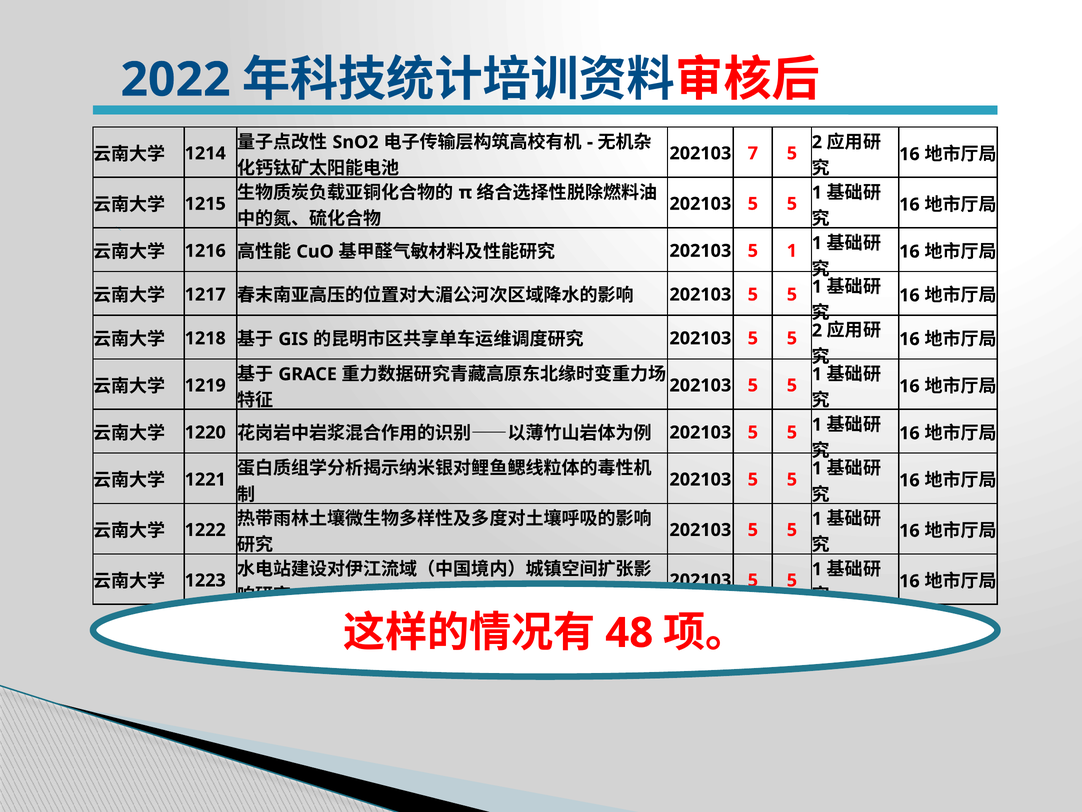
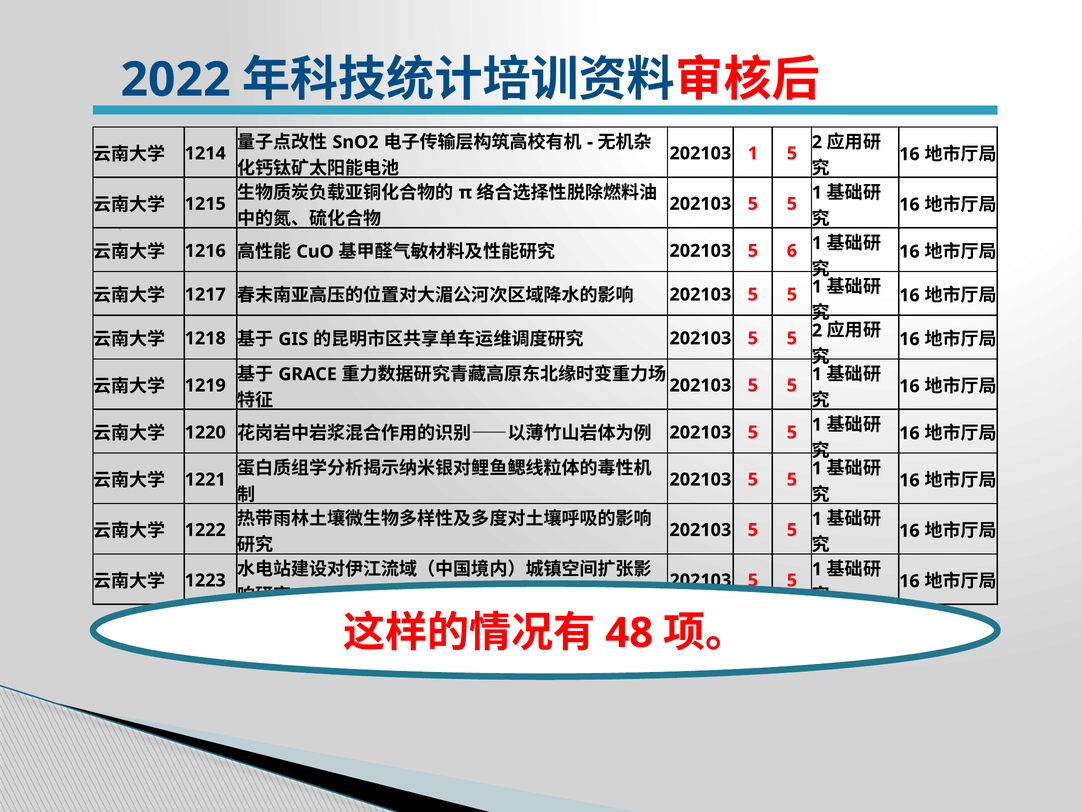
202103 7: 7 -> 1
202103 5 1: 1 -> 6
